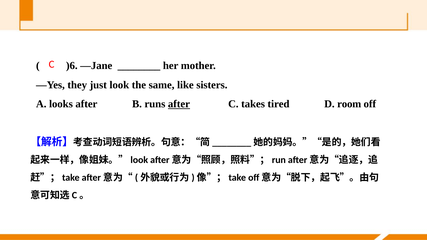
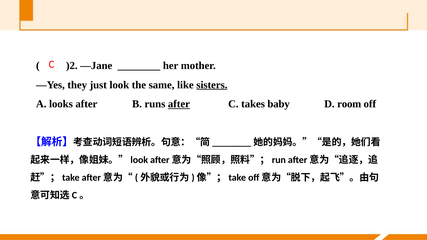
)6: )6 -> )2
sisters underline: none -> present
tired: tired -> baby
